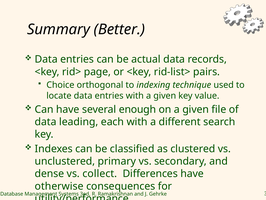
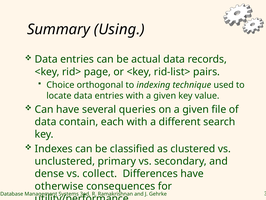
Better: Better -> Using
enough: enough -> queries
leading: leading -> contain
